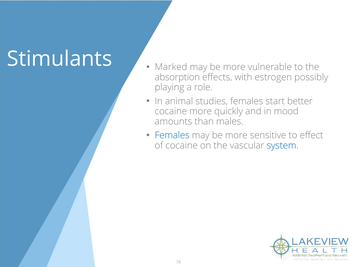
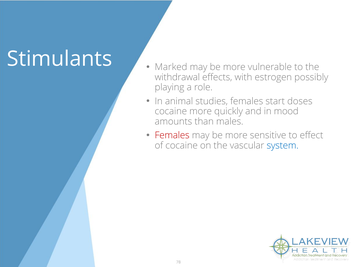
absorption: absorption -> withdrawal
better: better -> doses
Females at (172, 136) colour: blue -> red
